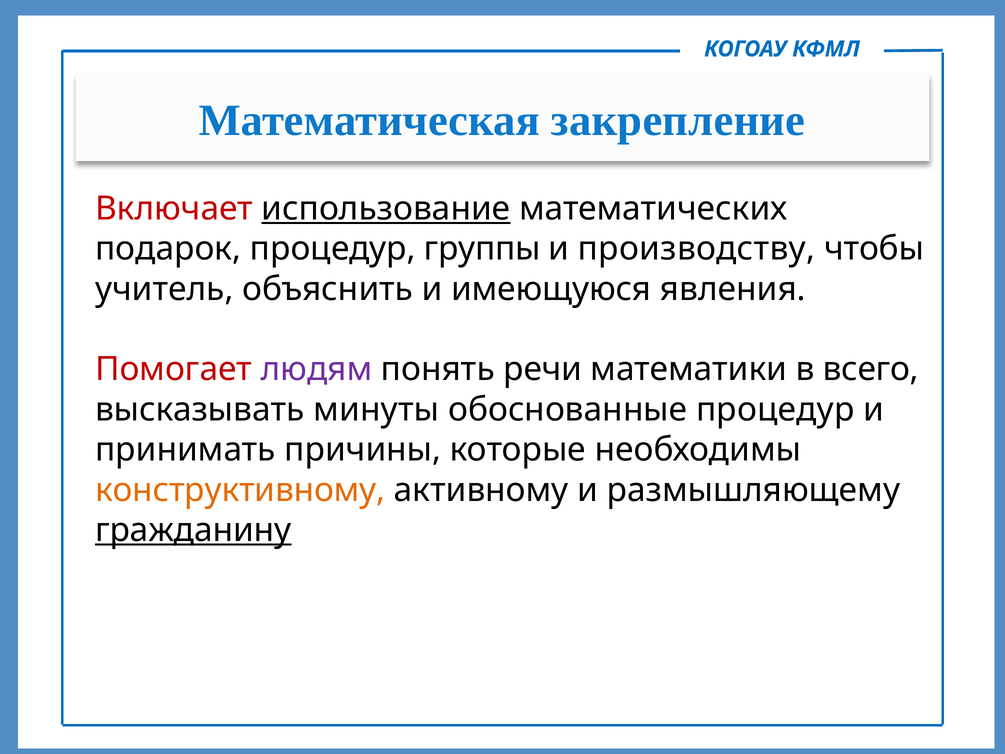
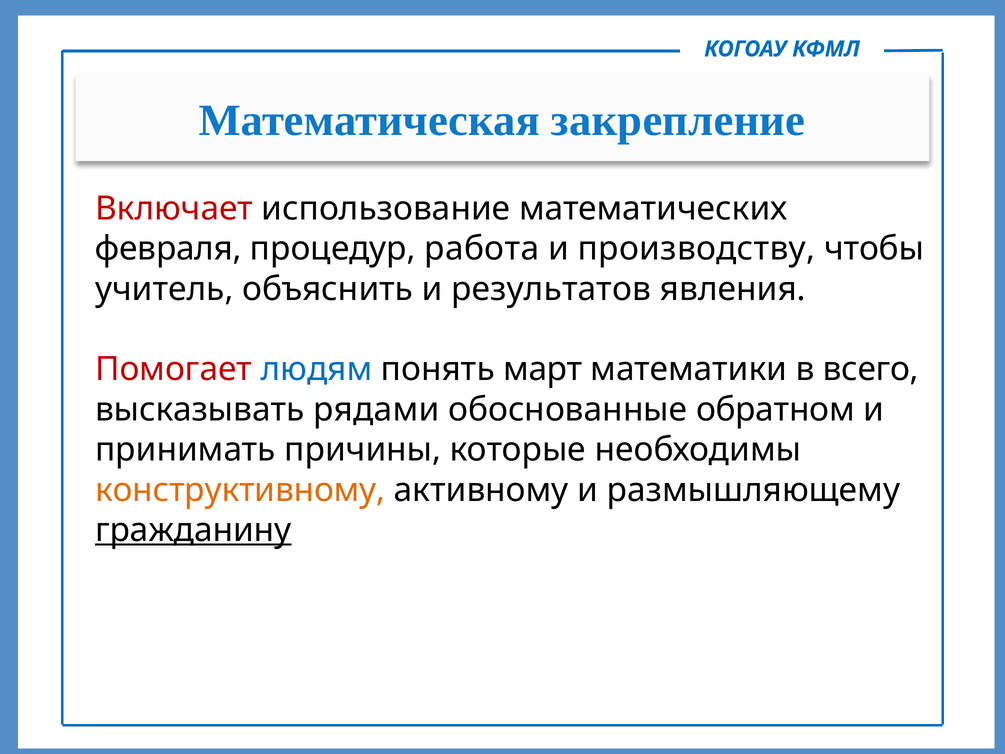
использование underline: present -> none
подарок: подарок -> февраля
группы: группы -> работа
имеющуюся: имеющуюся -> результатов
людям colour: purple -> blue
речи: речи -> март
минуты: минуты -> рядами
обоснованные процедур: процедур -> обратном
